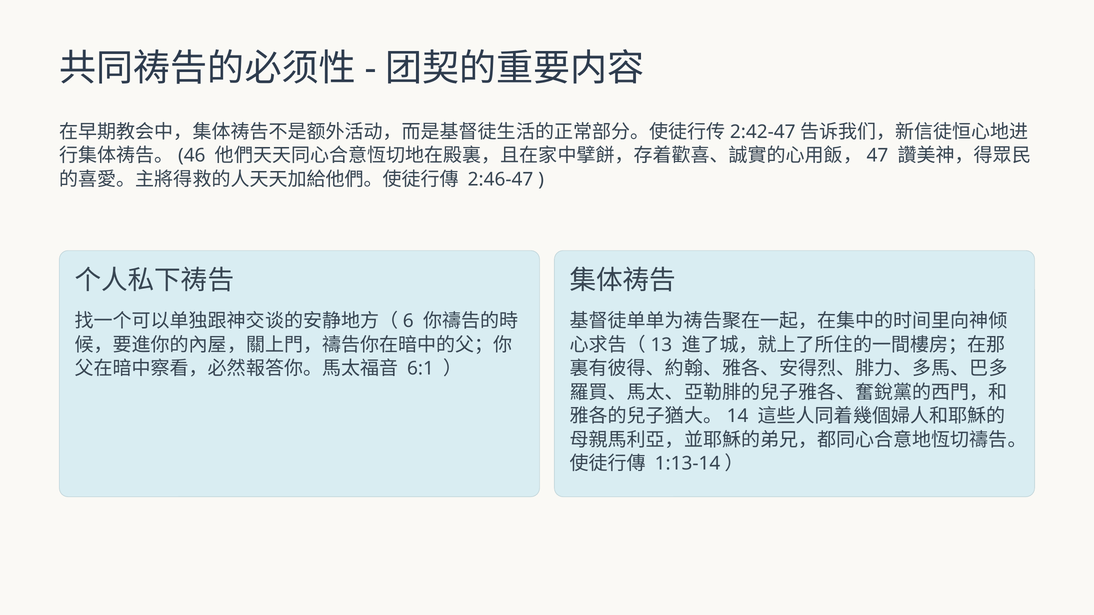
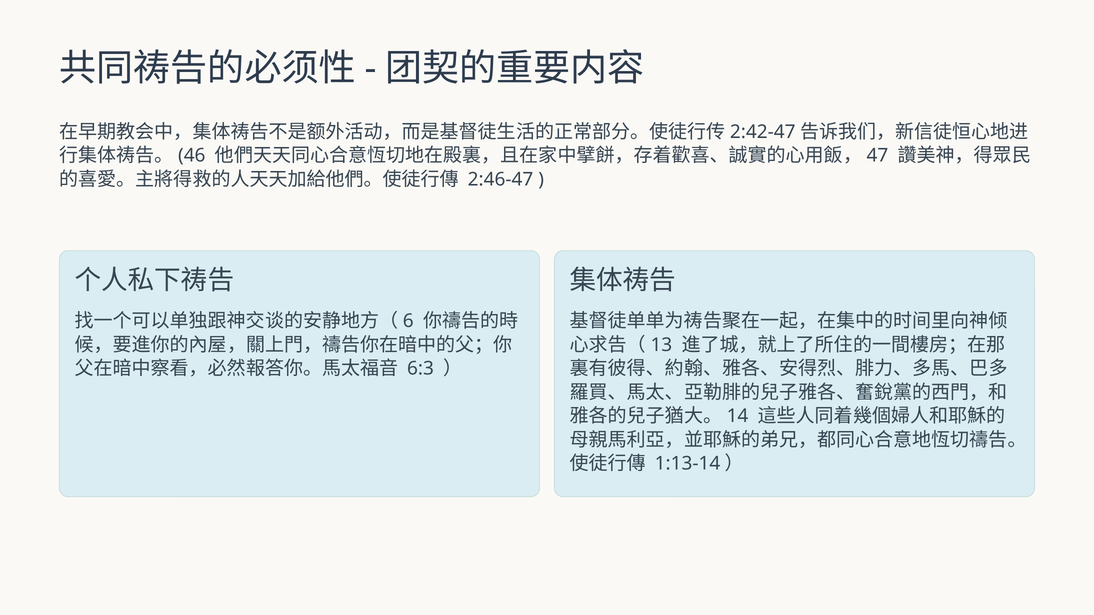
6:1: 6:1 -> 6:3
